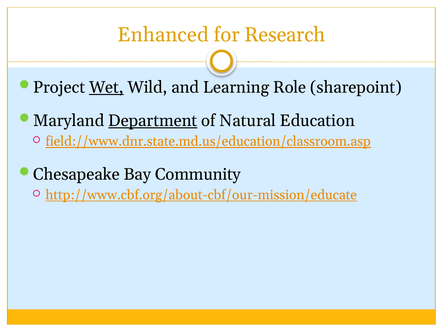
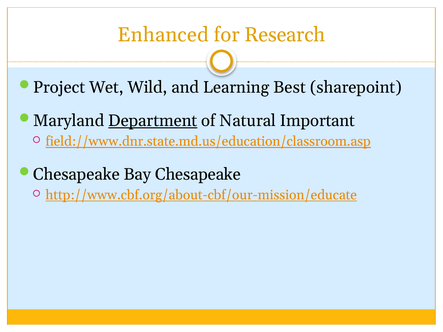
Wet underline: present -> none
Role: Role -> Best
Education: Education -> Important
Bay Community: Community -> Chesapeake
